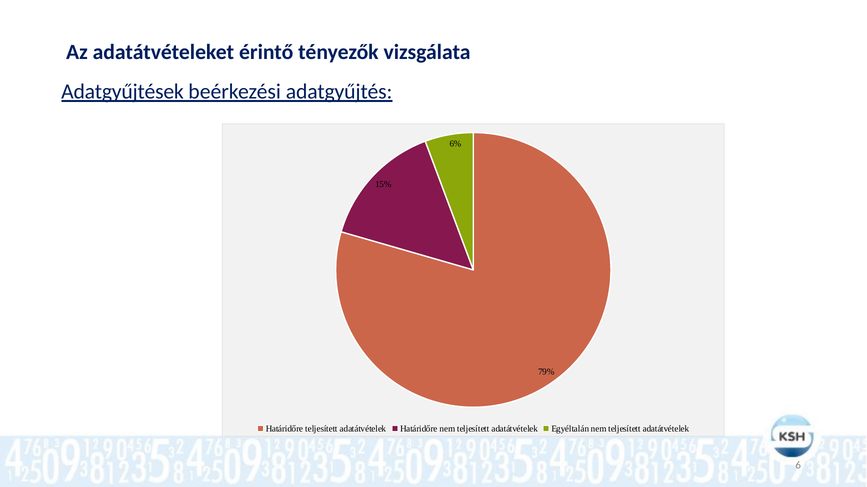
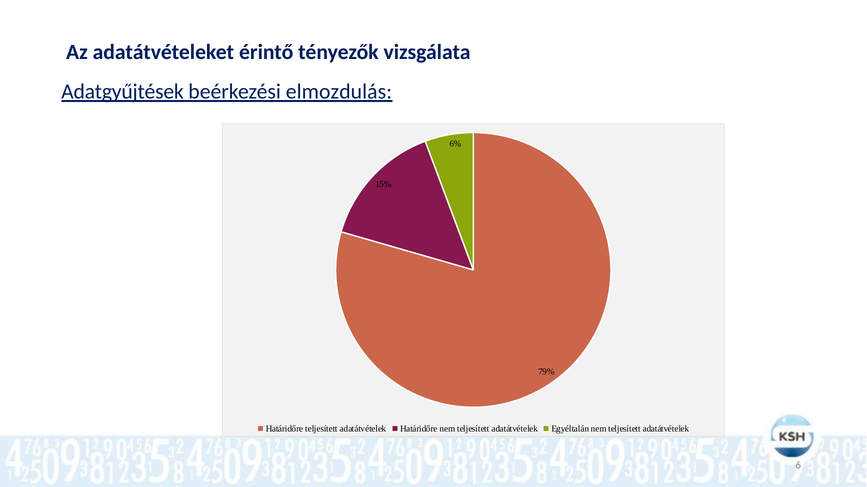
adatgyűjtés: adatgyűjtés -> elmozdulás
